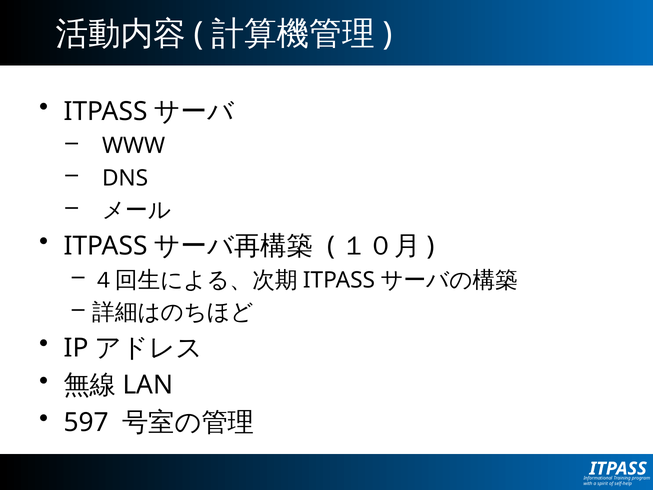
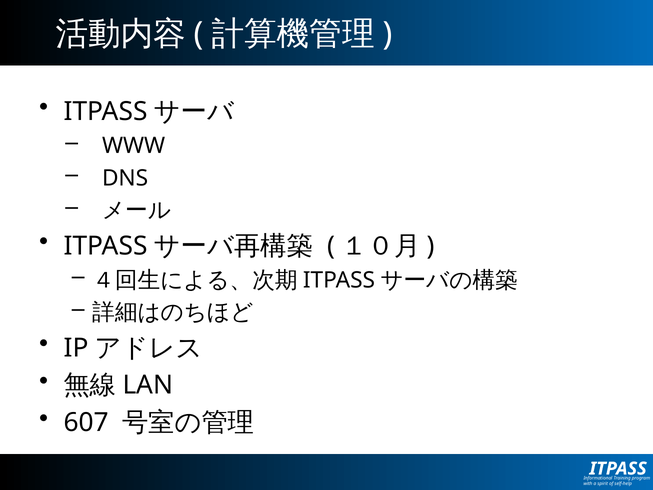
597: 597 -> 607
